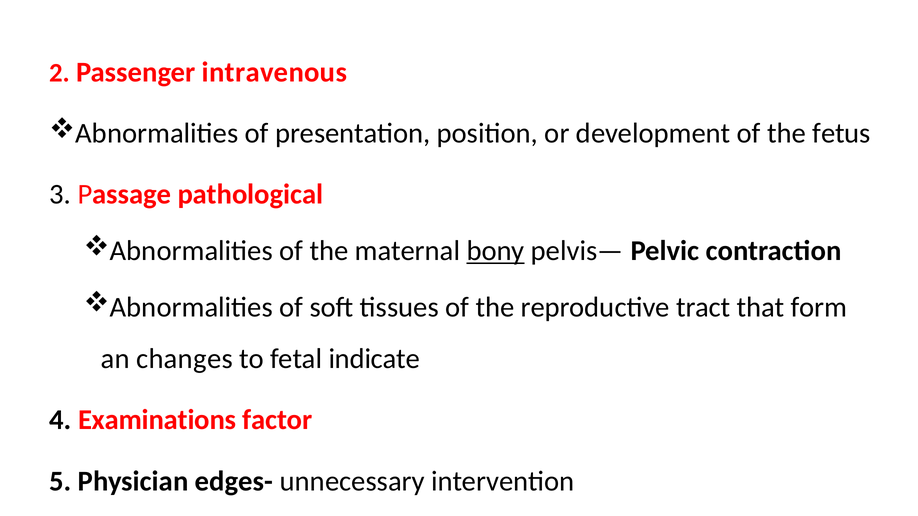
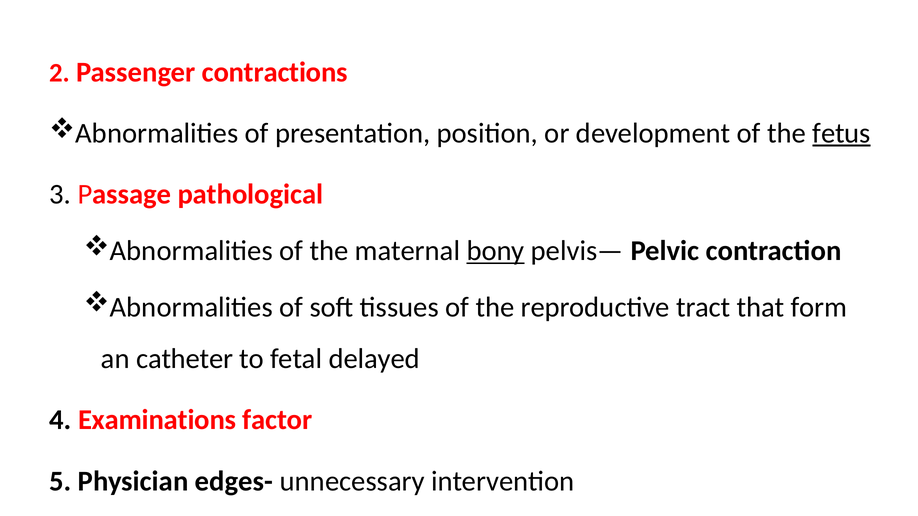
intravenous: intravenous -> contractions
fetus underline: none -> present
changes: changes -> catheter
indicate: indicate -> delayed
